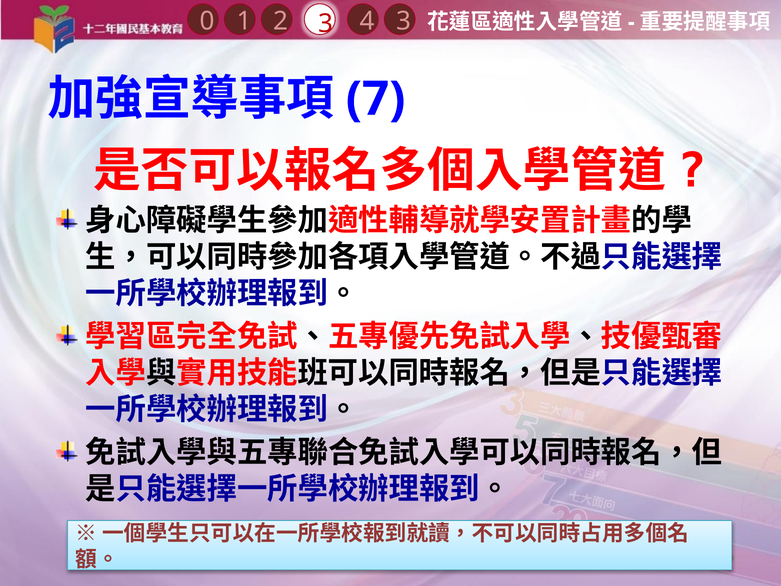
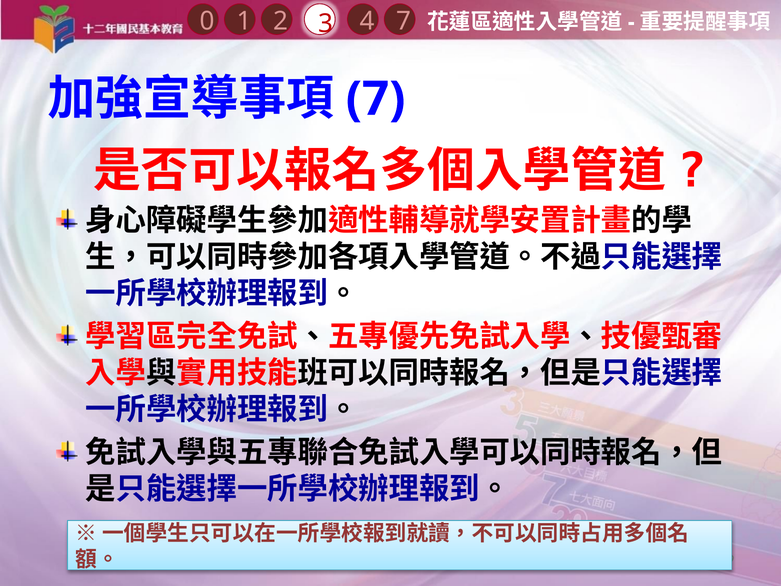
4 3: 3 -> 7
